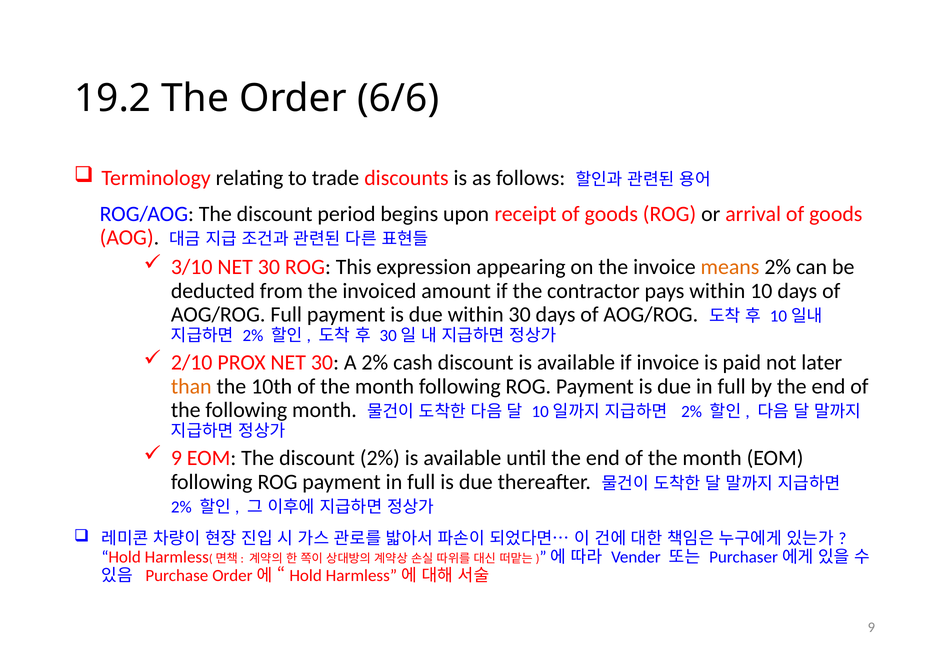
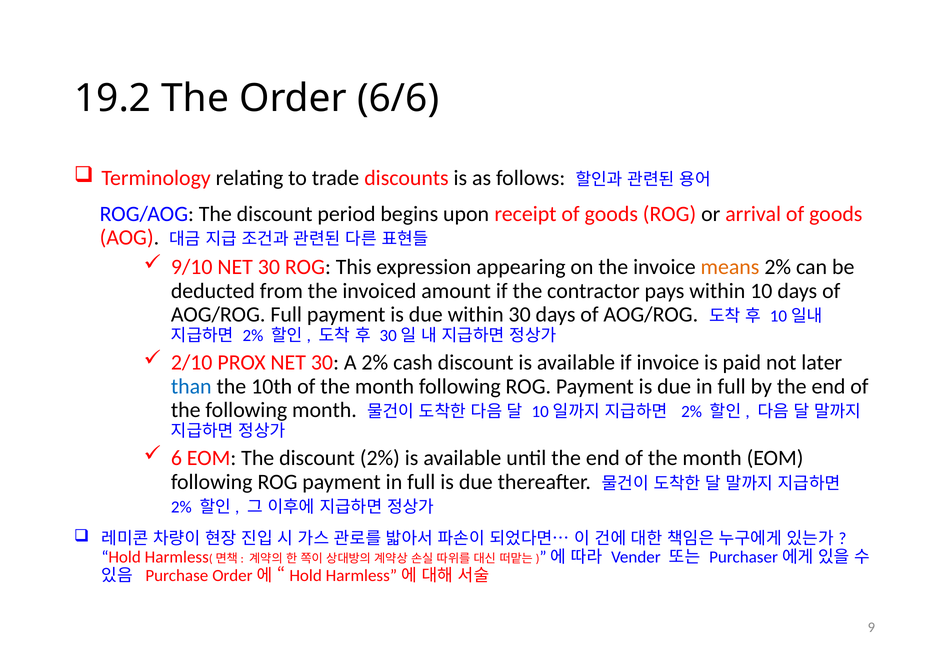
3/10: 3/10 -> 9/10
than colour: orange -> blue
9 at (176, 458): 9 -> 6
